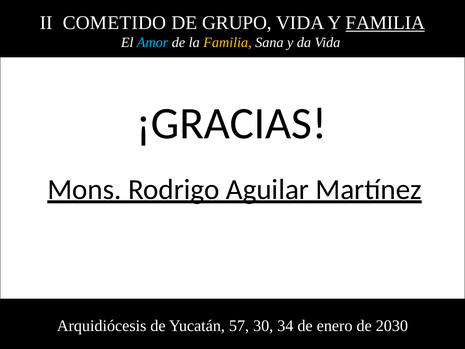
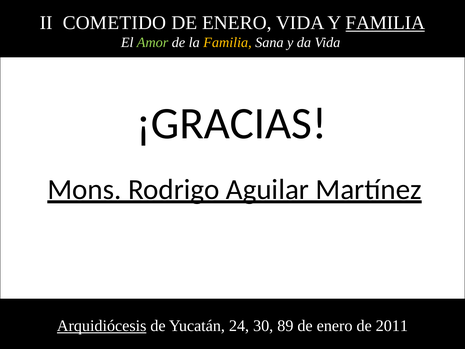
GRUPO at (237, 23): GRUPO -> ENERO
Amor colour: light blue -> light green
Arquidiócesis underline: none -> present
57: 57 -> 24
34: 34 -> 89
2030: 2030 -> 2011
